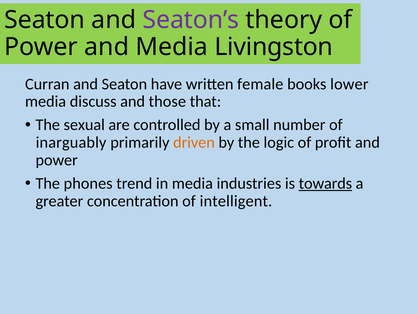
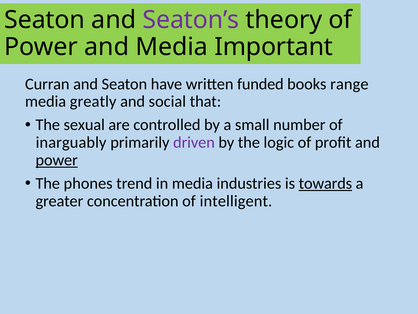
Livingston: Livingston -> Important
female: female -> funded
lower: lower -> range
discuss: discuss -> greatly
those: those -> social
driven colour: orange -> purple
power at (57, 160) underline: none -> present
